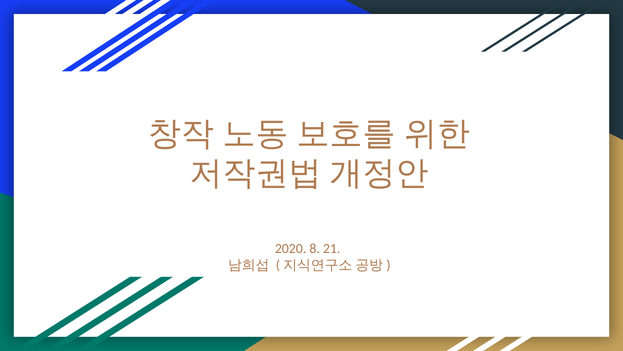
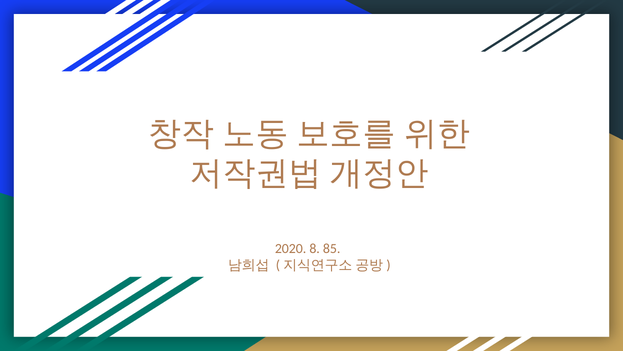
21: 21 -> 85
